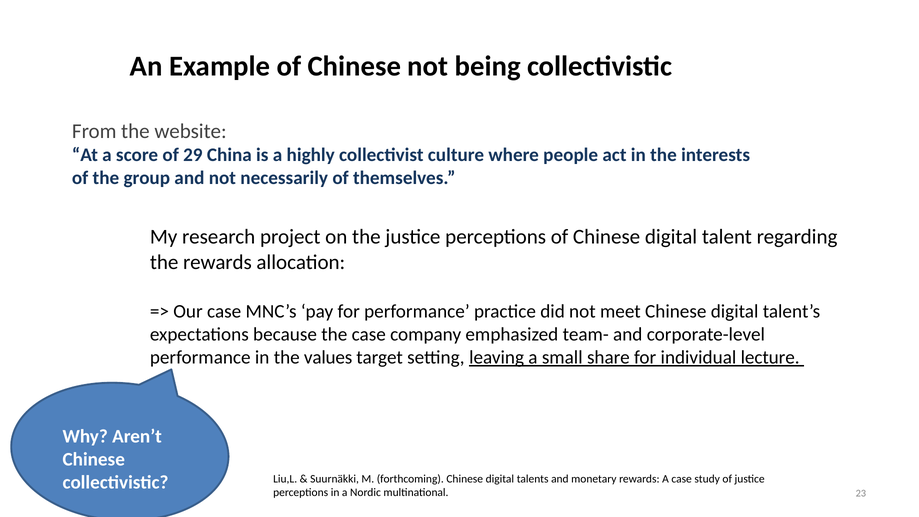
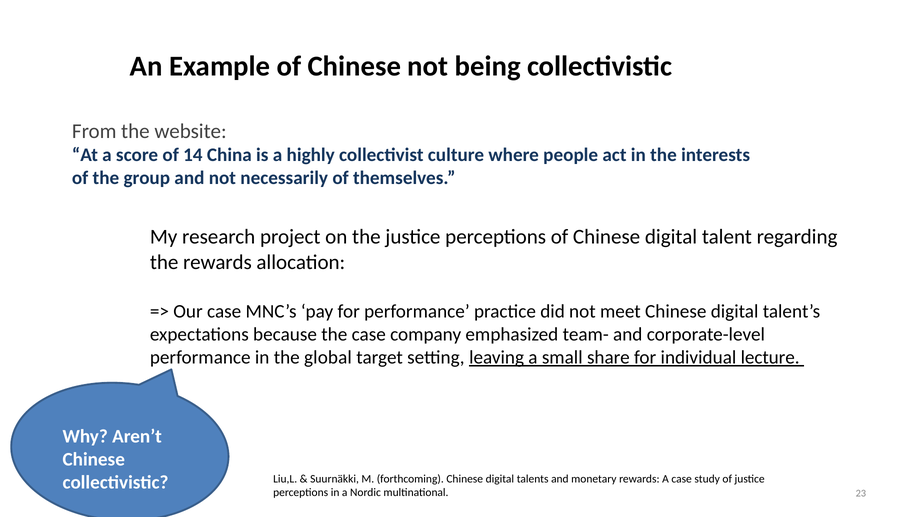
29: 29 -> 14
values: values -> global
